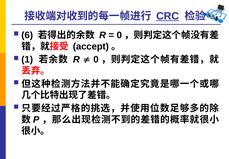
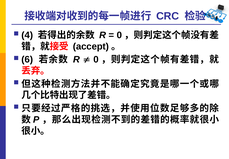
CRC underline: present -> none
6: 6 -> 4
1: 1 -> 6
